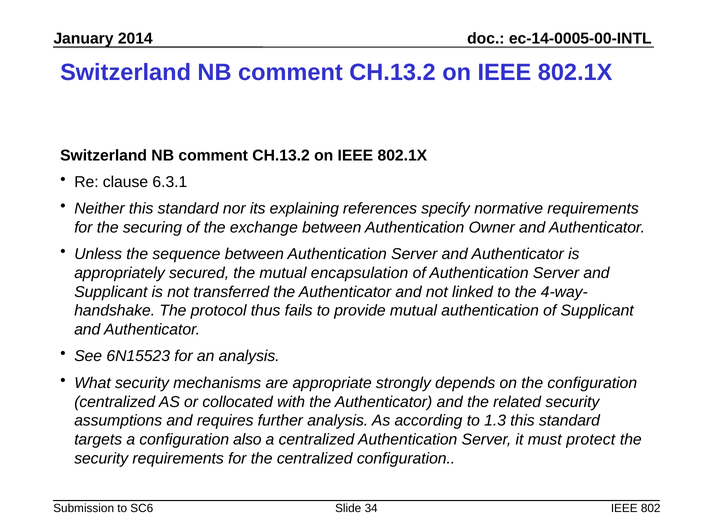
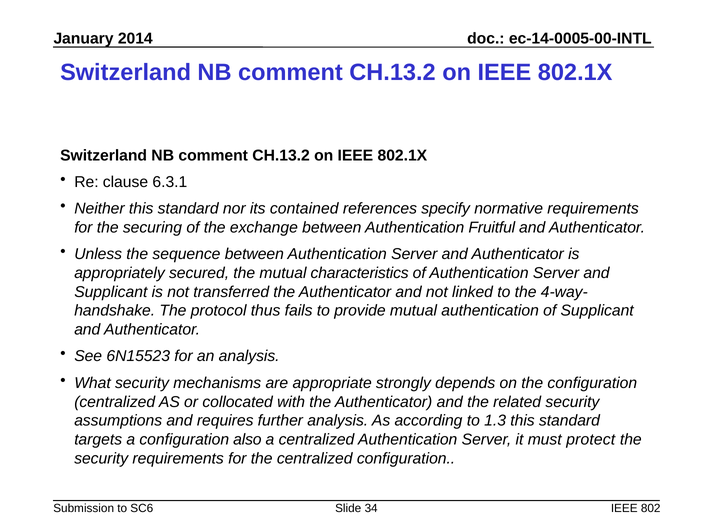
explaining: explaining -> contained
Owner: Owner -> Fruitful
encapsulation: encapsulation -> characteristics
